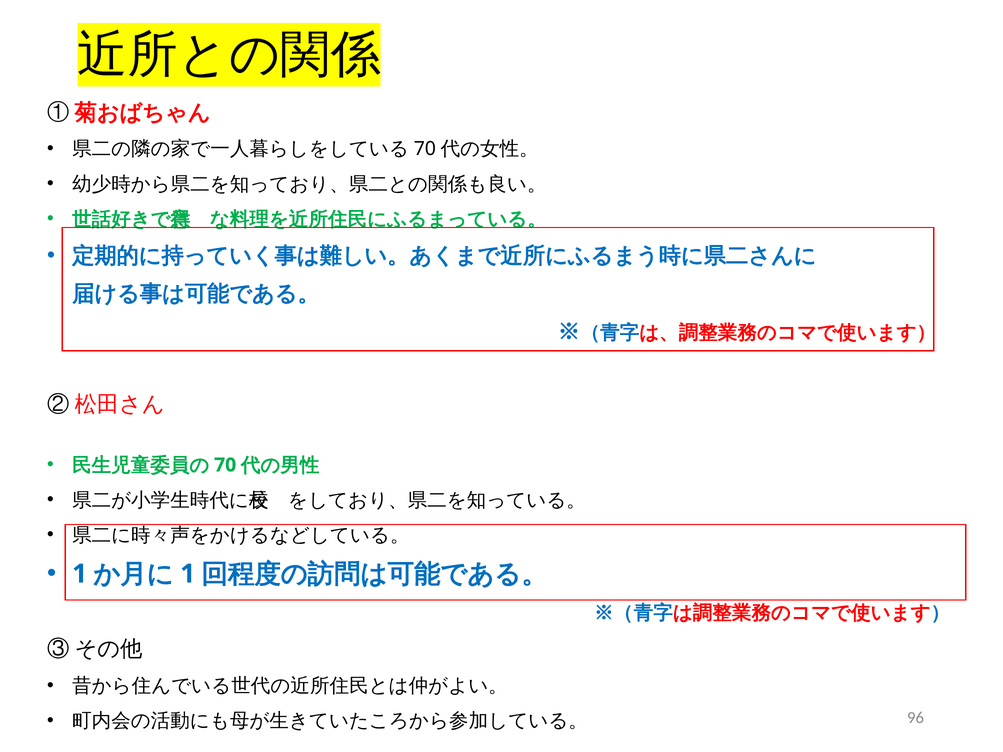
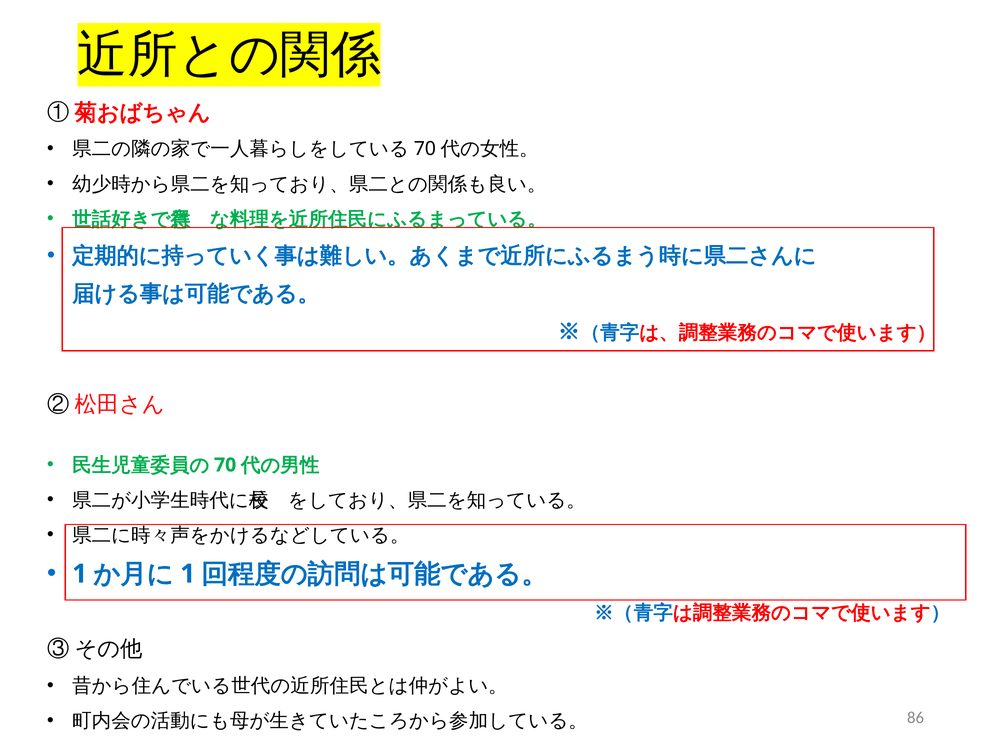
96: 96 -> 86
